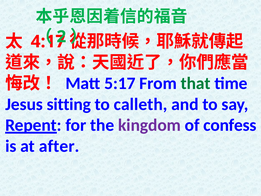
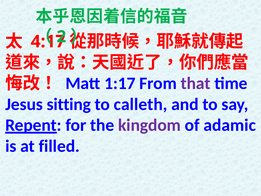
5:17: 5:17 -> 1:17
that colour: green -> purple
confess: confess -> adamic
after: after -> filled
